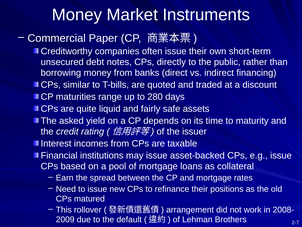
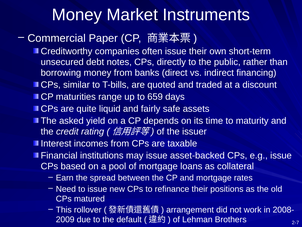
280: 280 -> 659
